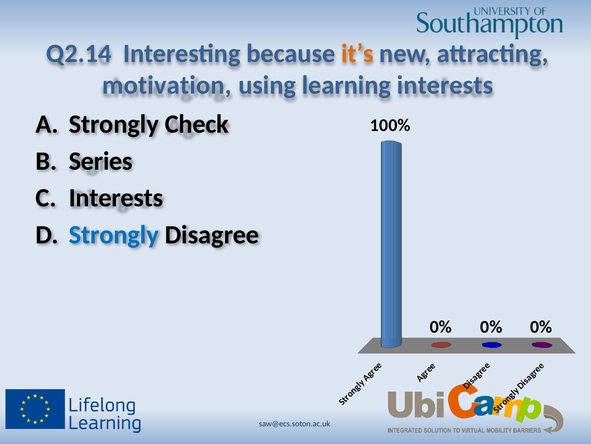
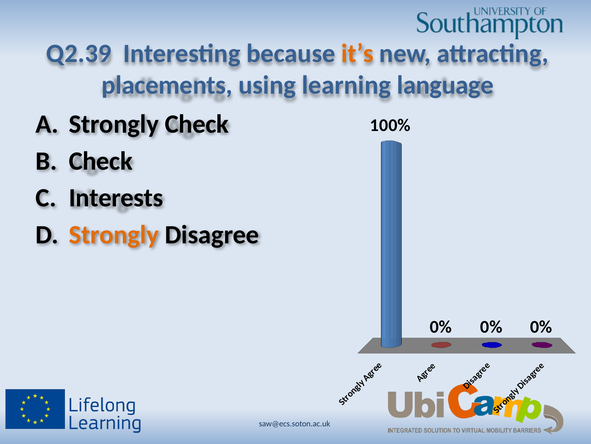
Q2.14: Q2.14 -> Q2.39
motivation: motivation -> placements
learning interests: interests -> language
Series at (101, 161): Series -> Check
Strongly at (114, 234) colour: blue -> orange
